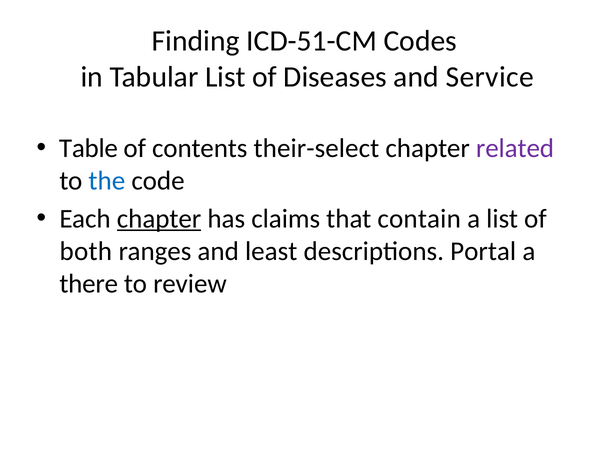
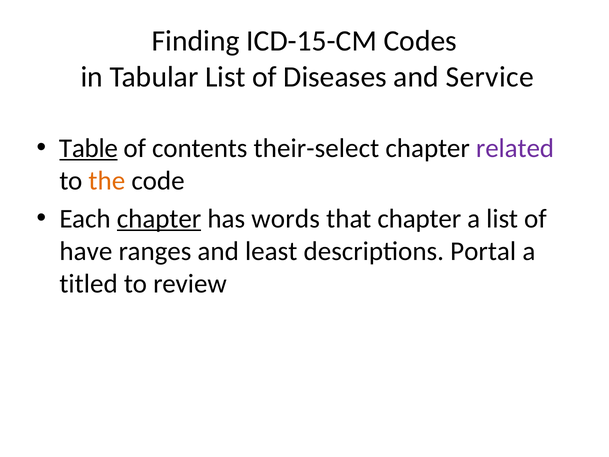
ICD-51-CM: ICD-51-CM -> ICD-15-CM
Table underline: none -> present
the colour: blue -> orange
claims: claims -> words
that contain: contain -> chapter
both: both -> have
there: there -> titled
